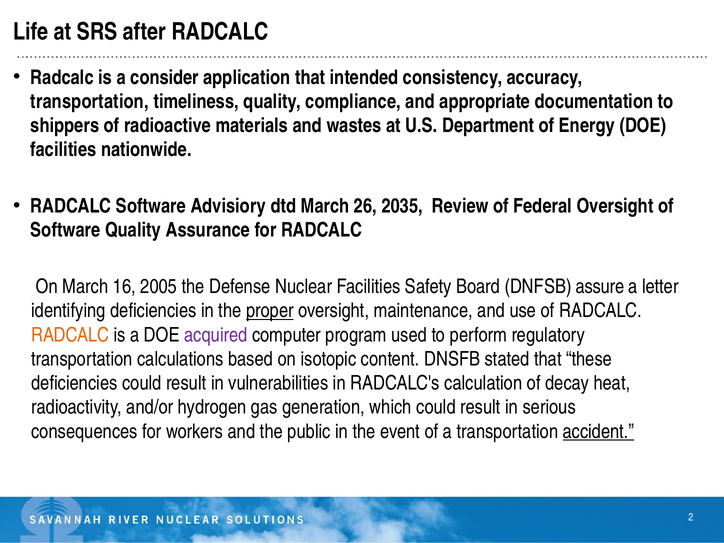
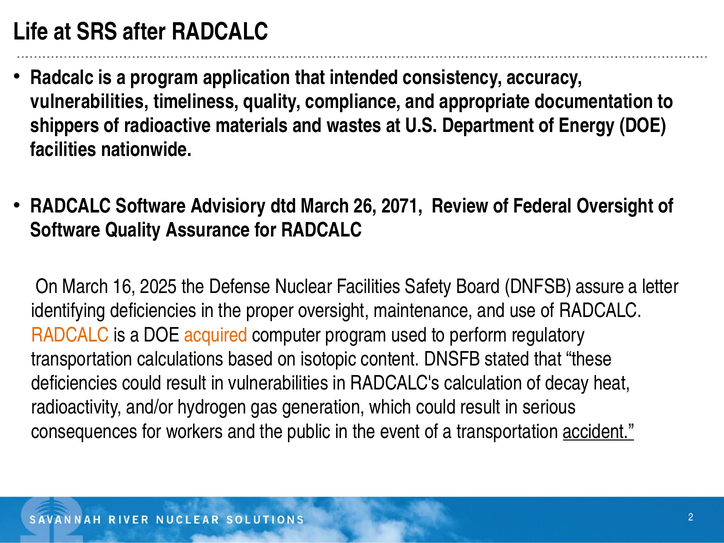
a consider: consider -> program
transportation at (90, 102): transportation -> vulnerabilities
2035: 2035 -> 2071
2005: 2005 -> 2025
proper underline: present -> none
acquired colour: purple -> orange
